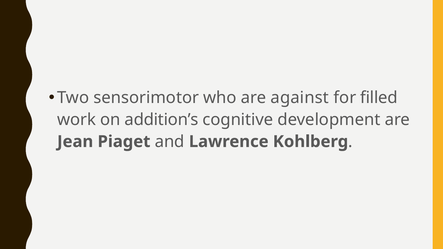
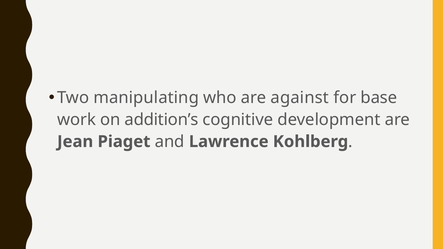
sensorimotor: sensorimotor -> manipulating
filled: filled -> base
